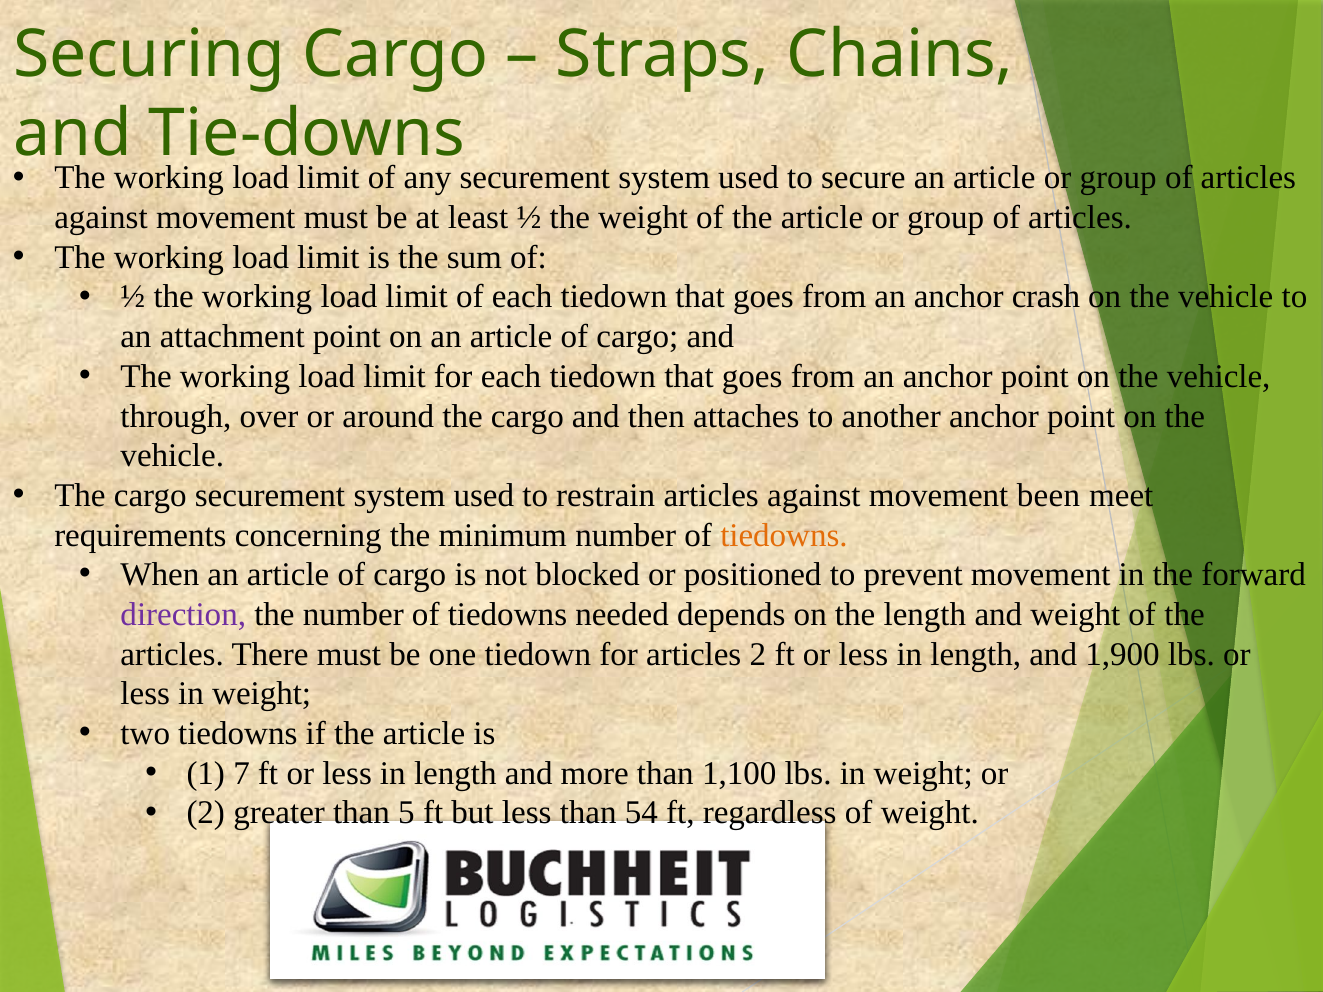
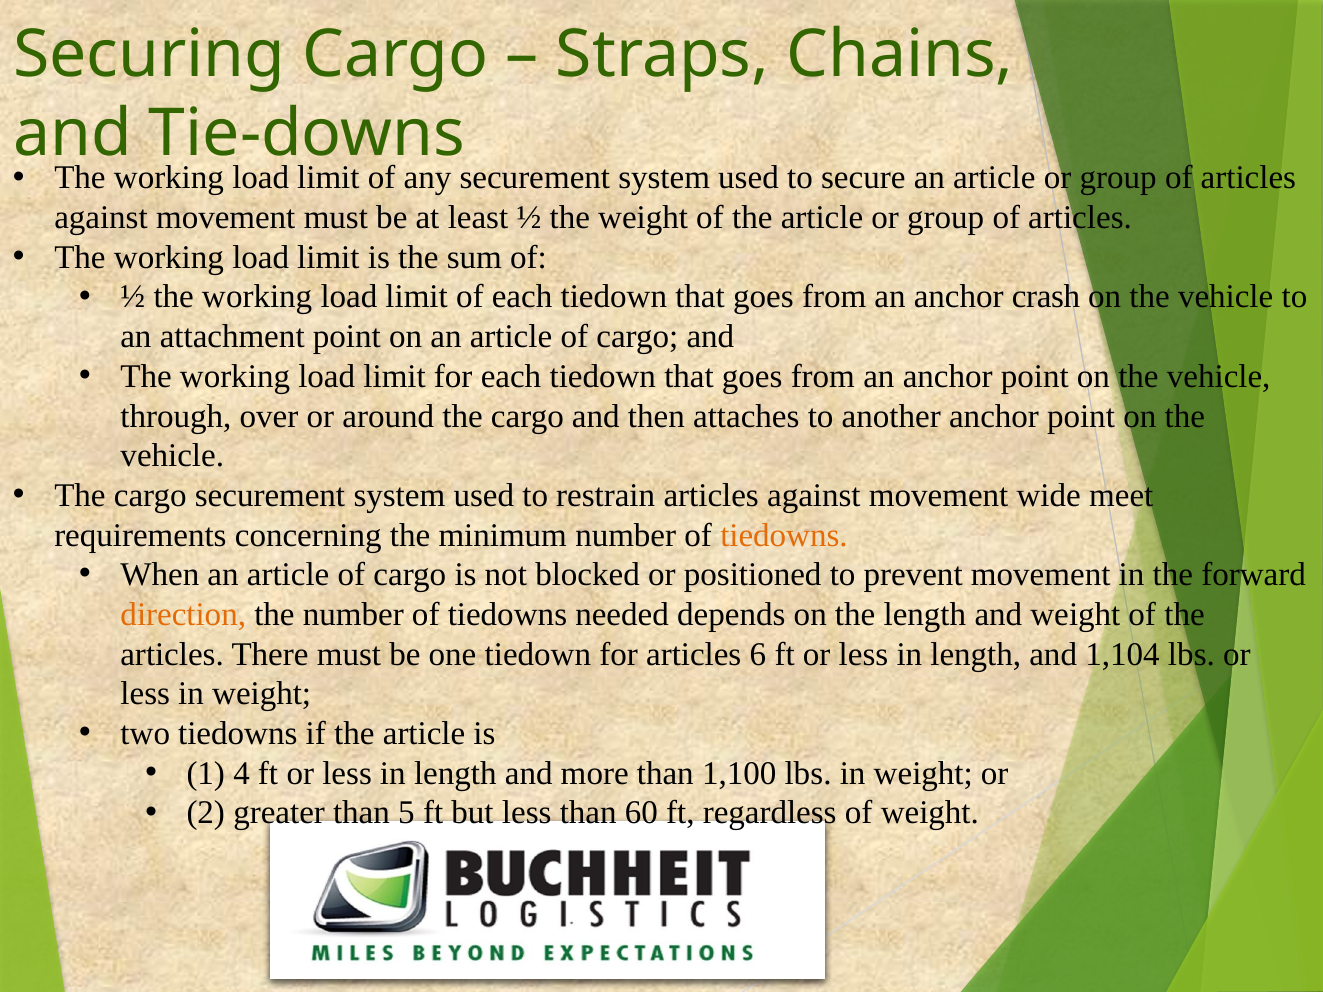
been: been -> wide
direction colour: purple -> orange
articles 2: 2 -> 6
1,900: 1,900 -> 1,104
7: 7 -> 4
54: 54 -> 60
